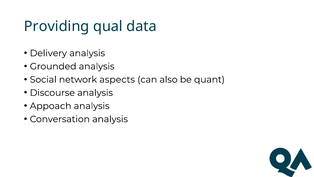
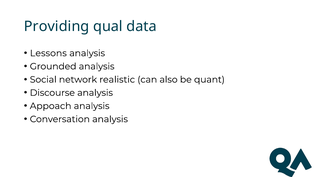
Delivery: Delivery -> Lessons
aspects: aspects -> realistic
